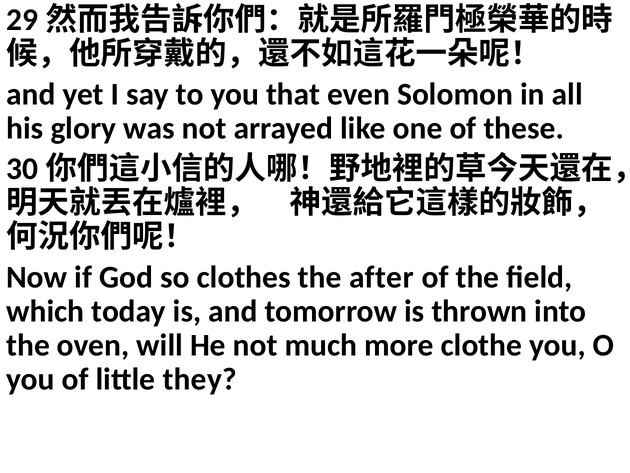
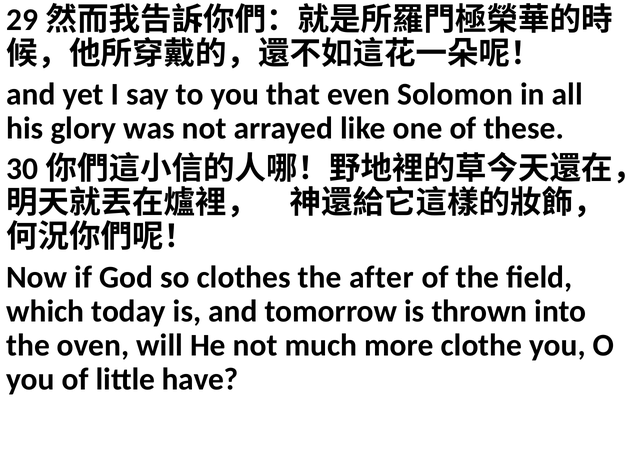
they: they -> have
